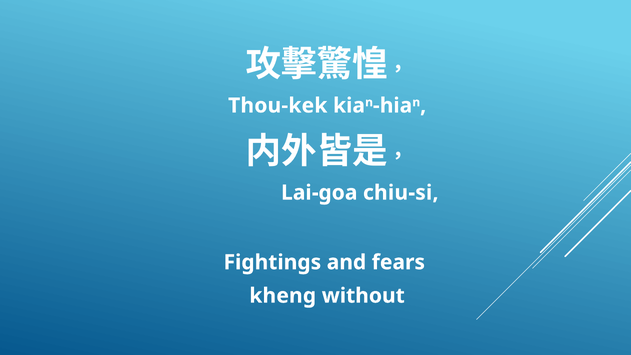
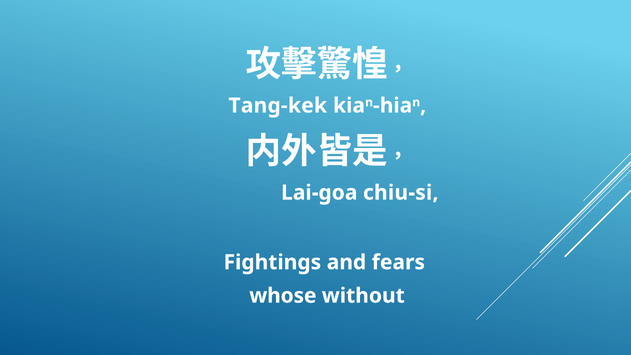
Thou-kek: Thou-kek -> Tang-kek
kheng: kheng -> whose
